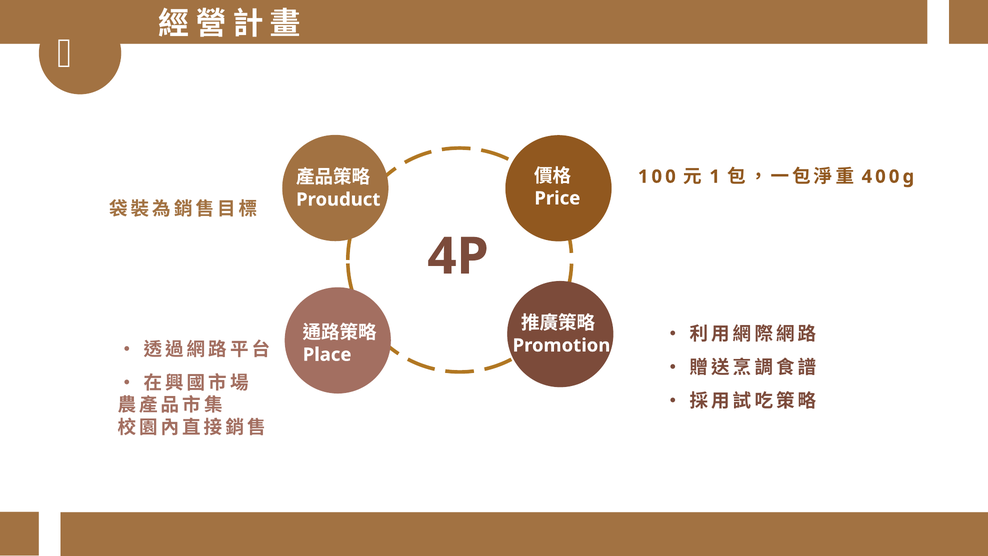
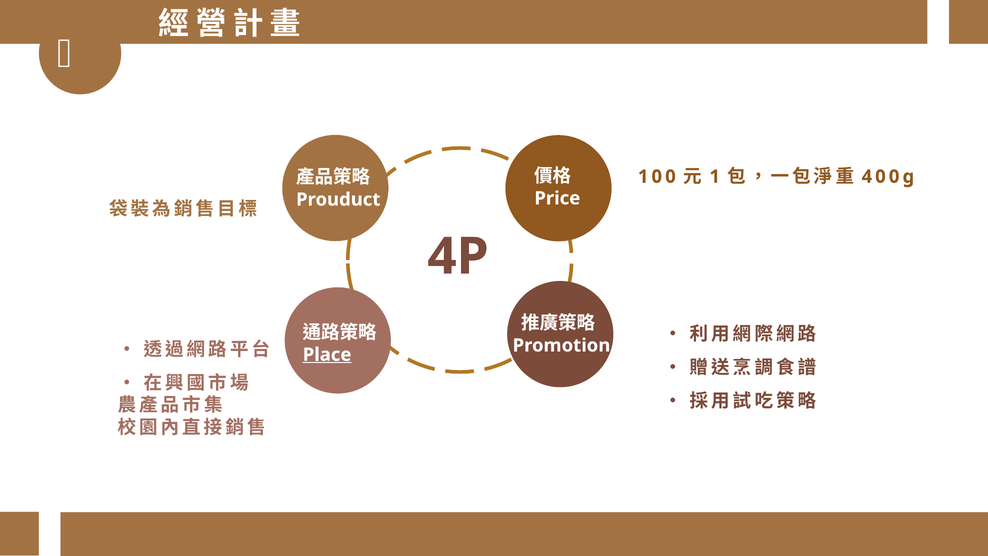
Place underline: none -> present
